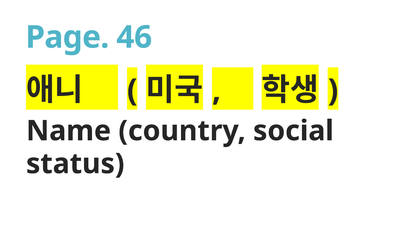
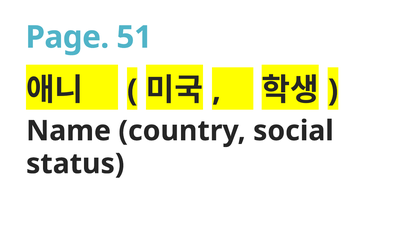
46: 46 -> 51
